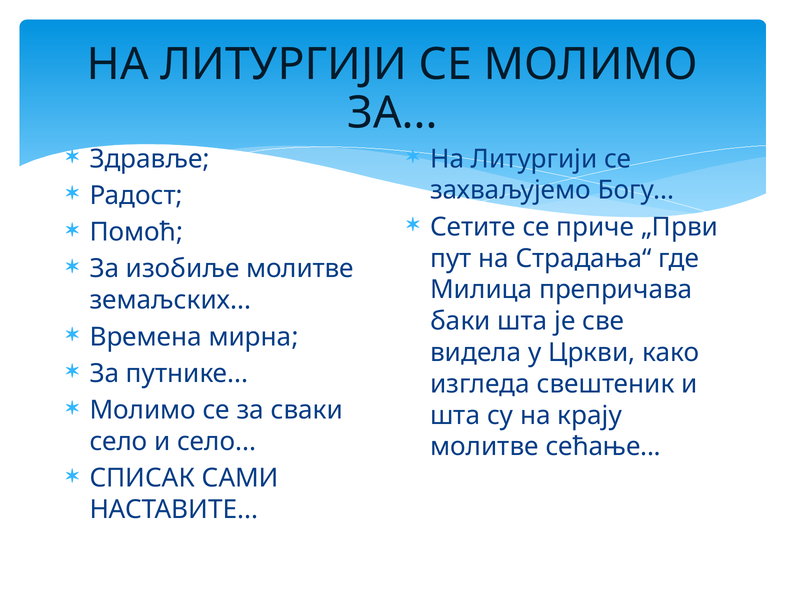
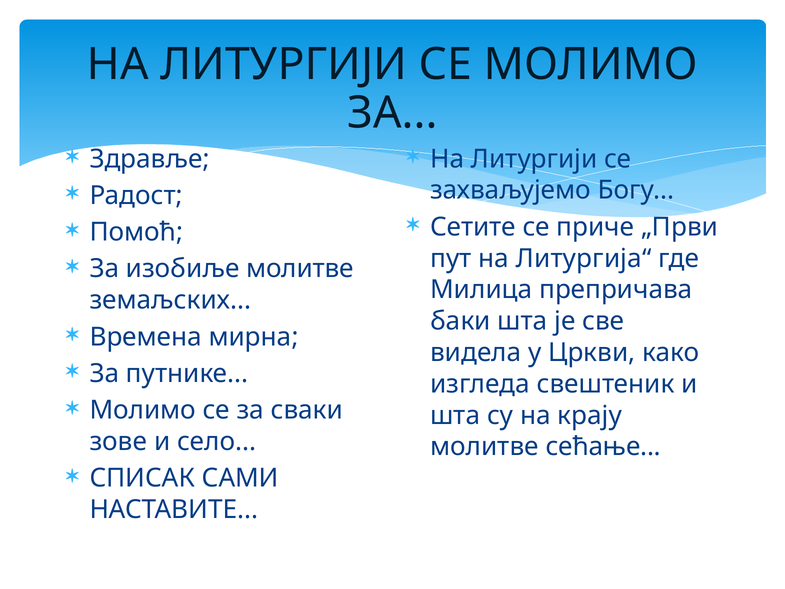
Страдања“: Страдања“ -> Литургија“
село at (118, 441): село -> зове
